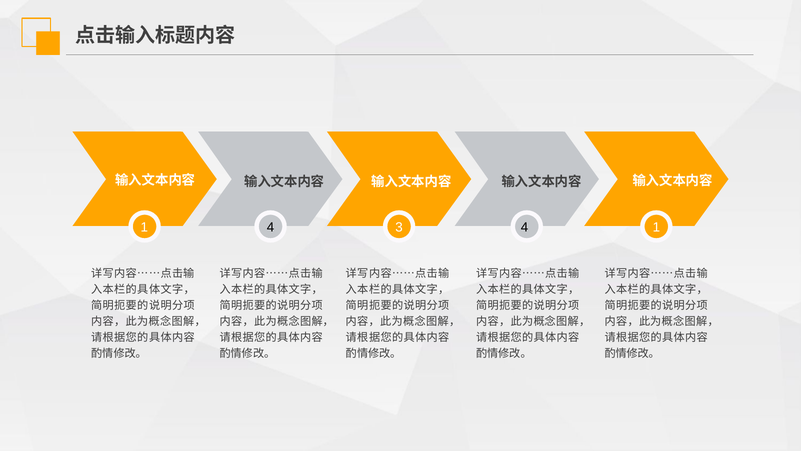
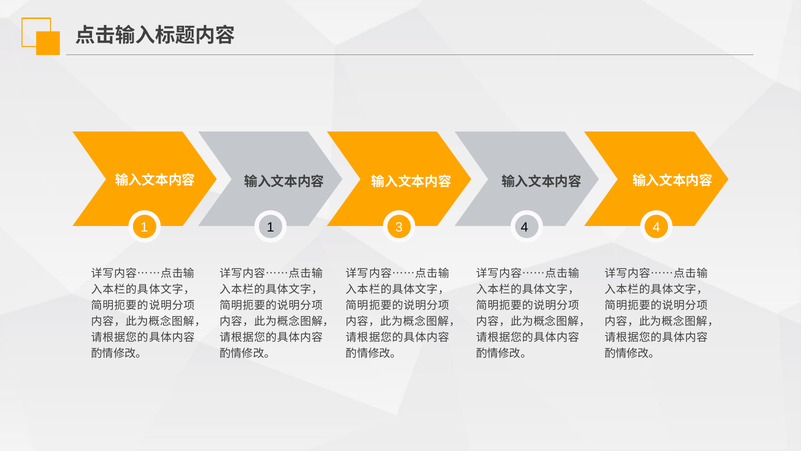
1 4: 4 -> 1
4 1: 1 -> 4
